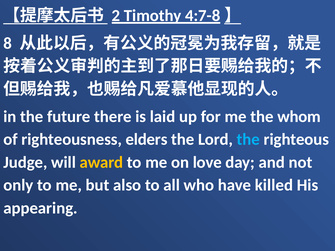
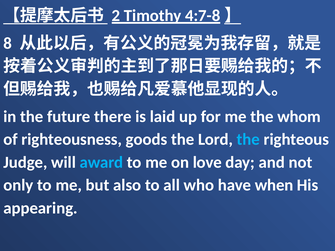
elders: elders -> goods
award colour: yellow -> light blue
killed: killed -> when
